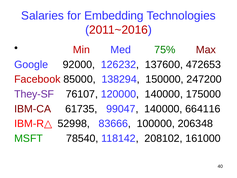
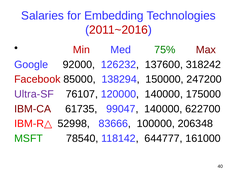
472653: 472653 -> 318242
They-SF: They-SF -> Ultra-SF
664116: 664116 -> 622700
208102: 208102 -> 644777
